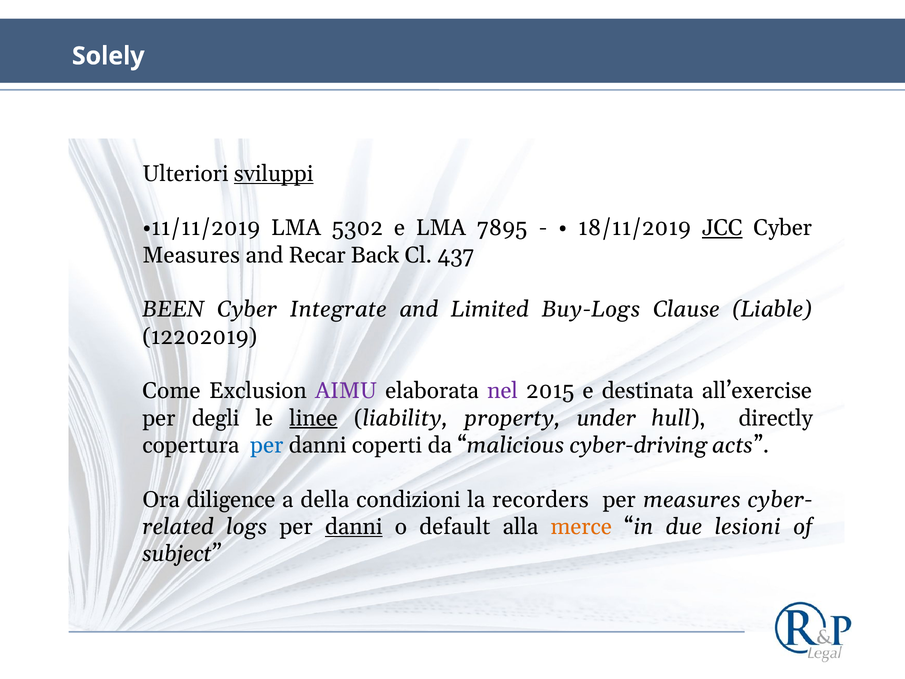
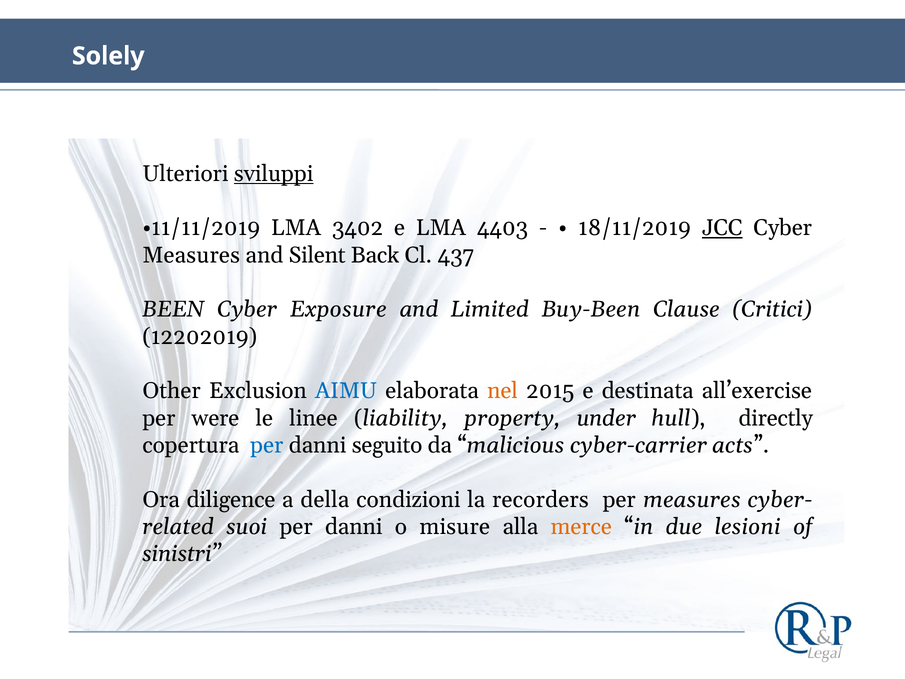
5302: 5302 -> 3402
7895: 7895 -> 4403
Recar: Recar -> Silent
Integrate: Integrate -> Exposure
Buy-Logs: Buy-Logs -> Buy-Been
Liable: Liable -> Critici
Come: Come -> Other
AIMU colour: purple -> blue
nel colour: purple -> orange
degli: degli -> were
linee underline: present -> none
coperti: coperti -> seguito
cyber-driving: cyber-driving -> cyber-carrier
logs: logs -> suoi
danni at (354, 527) underline: present -> none
default: default -> misure
subject: subject -> sinistri
